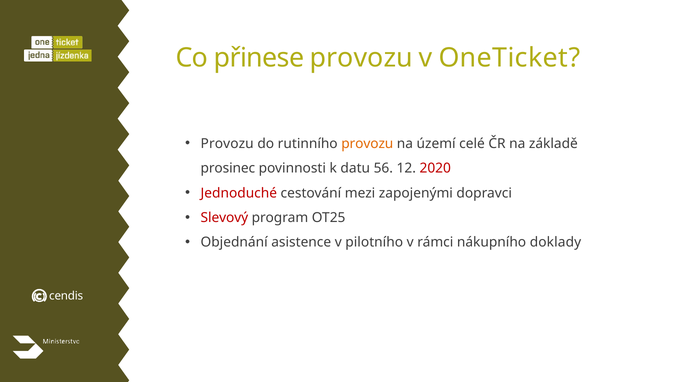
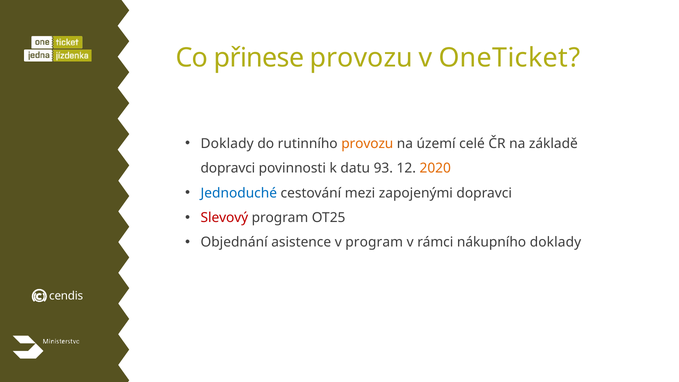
Provozu at (227, 144): Provozu -> Doklady
prosinec at (228, 168): prosinec -> dopravci
56: 56 -> 93
2020 colour: red -> orange
Jednoduché colour: red -> blue
v pilotního: pilotního -> program
